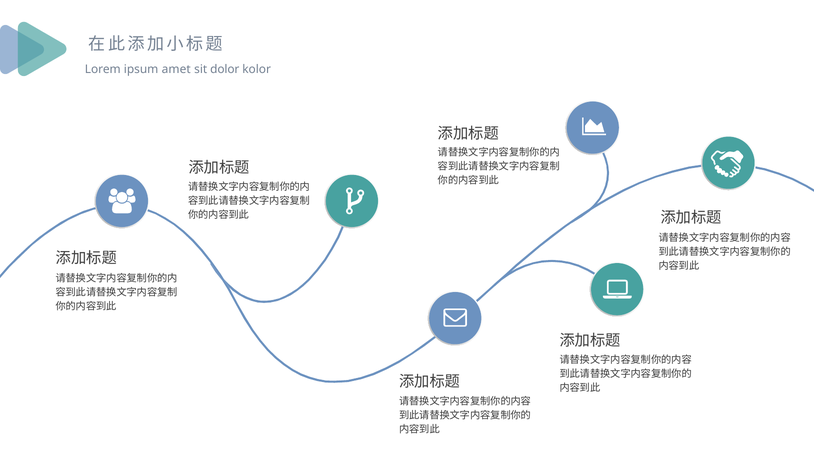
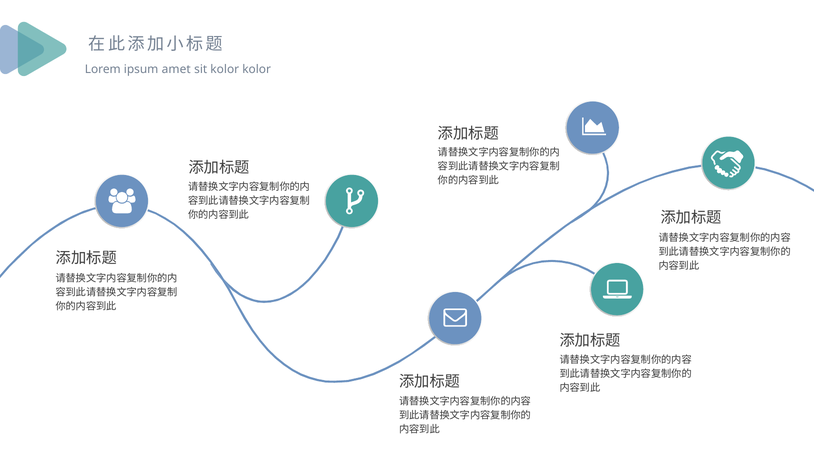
sit dolor: dolor -> kolor
